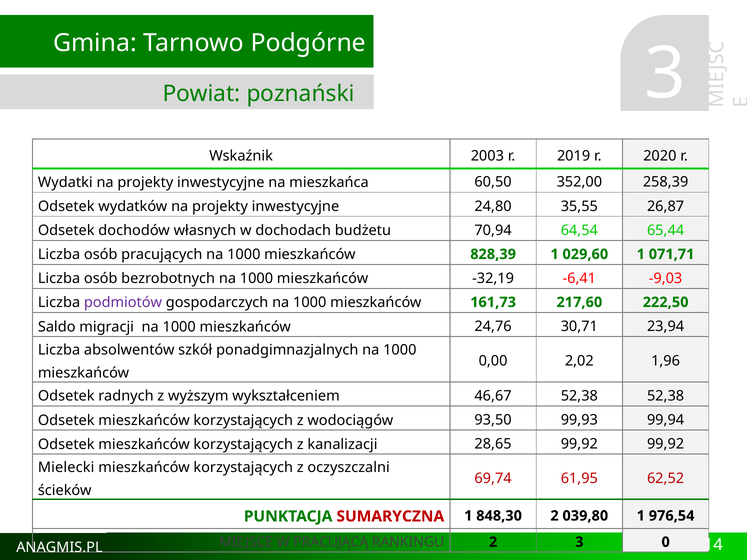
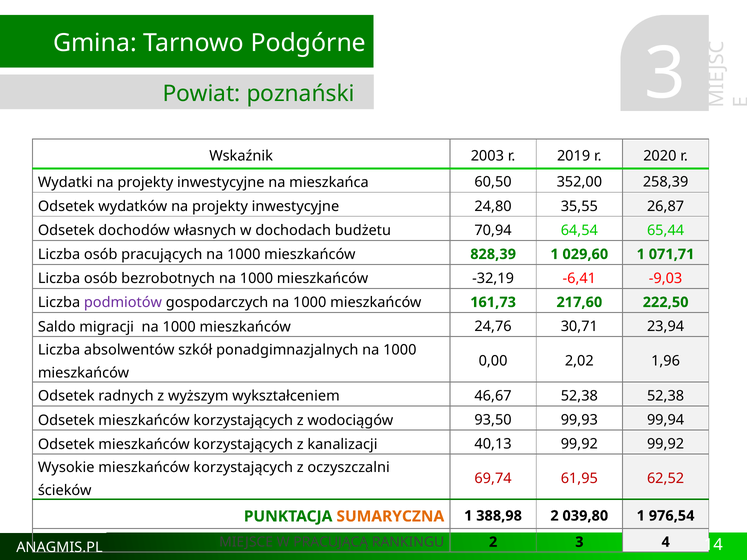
28,65: 28,65 -> 40,13
Mielecki: Mielecki -> Wysokie
SUMARYCZNA colour: red -> orange
848,30: 848,30 -> 388,98
0: 0 -> 4
